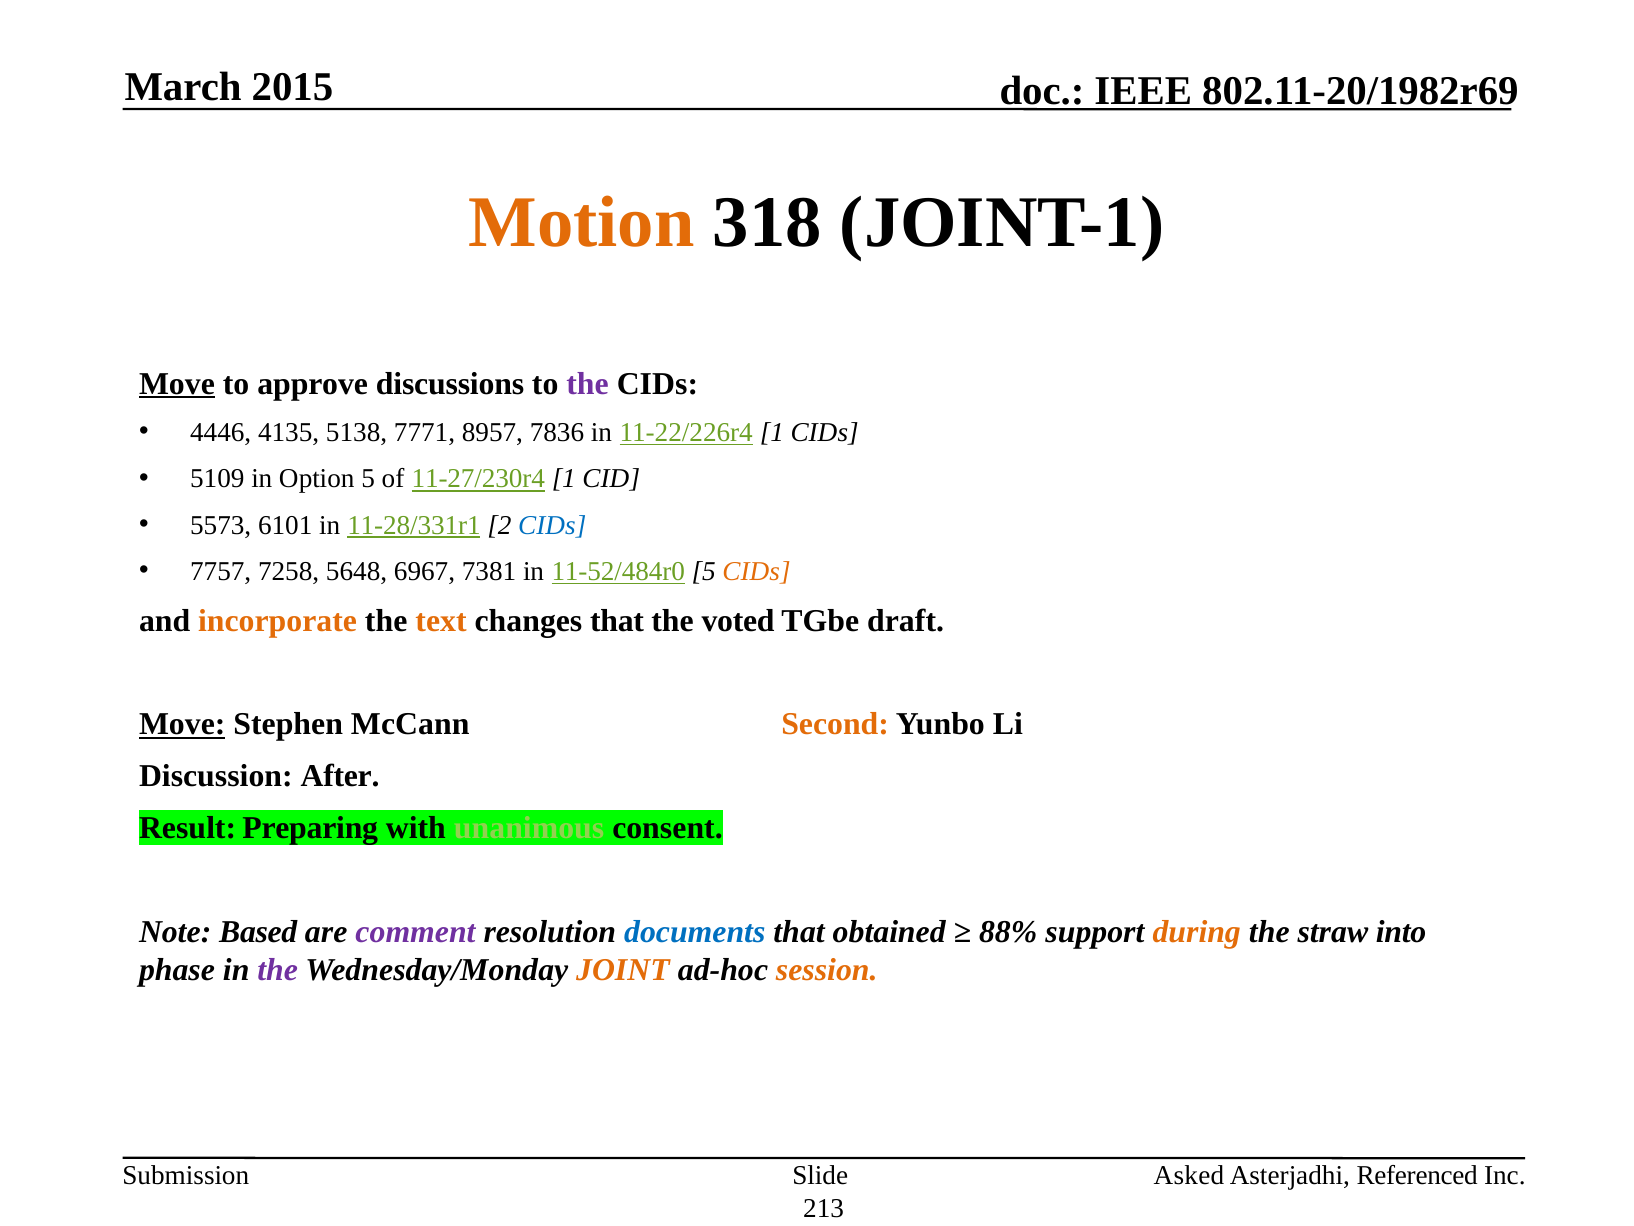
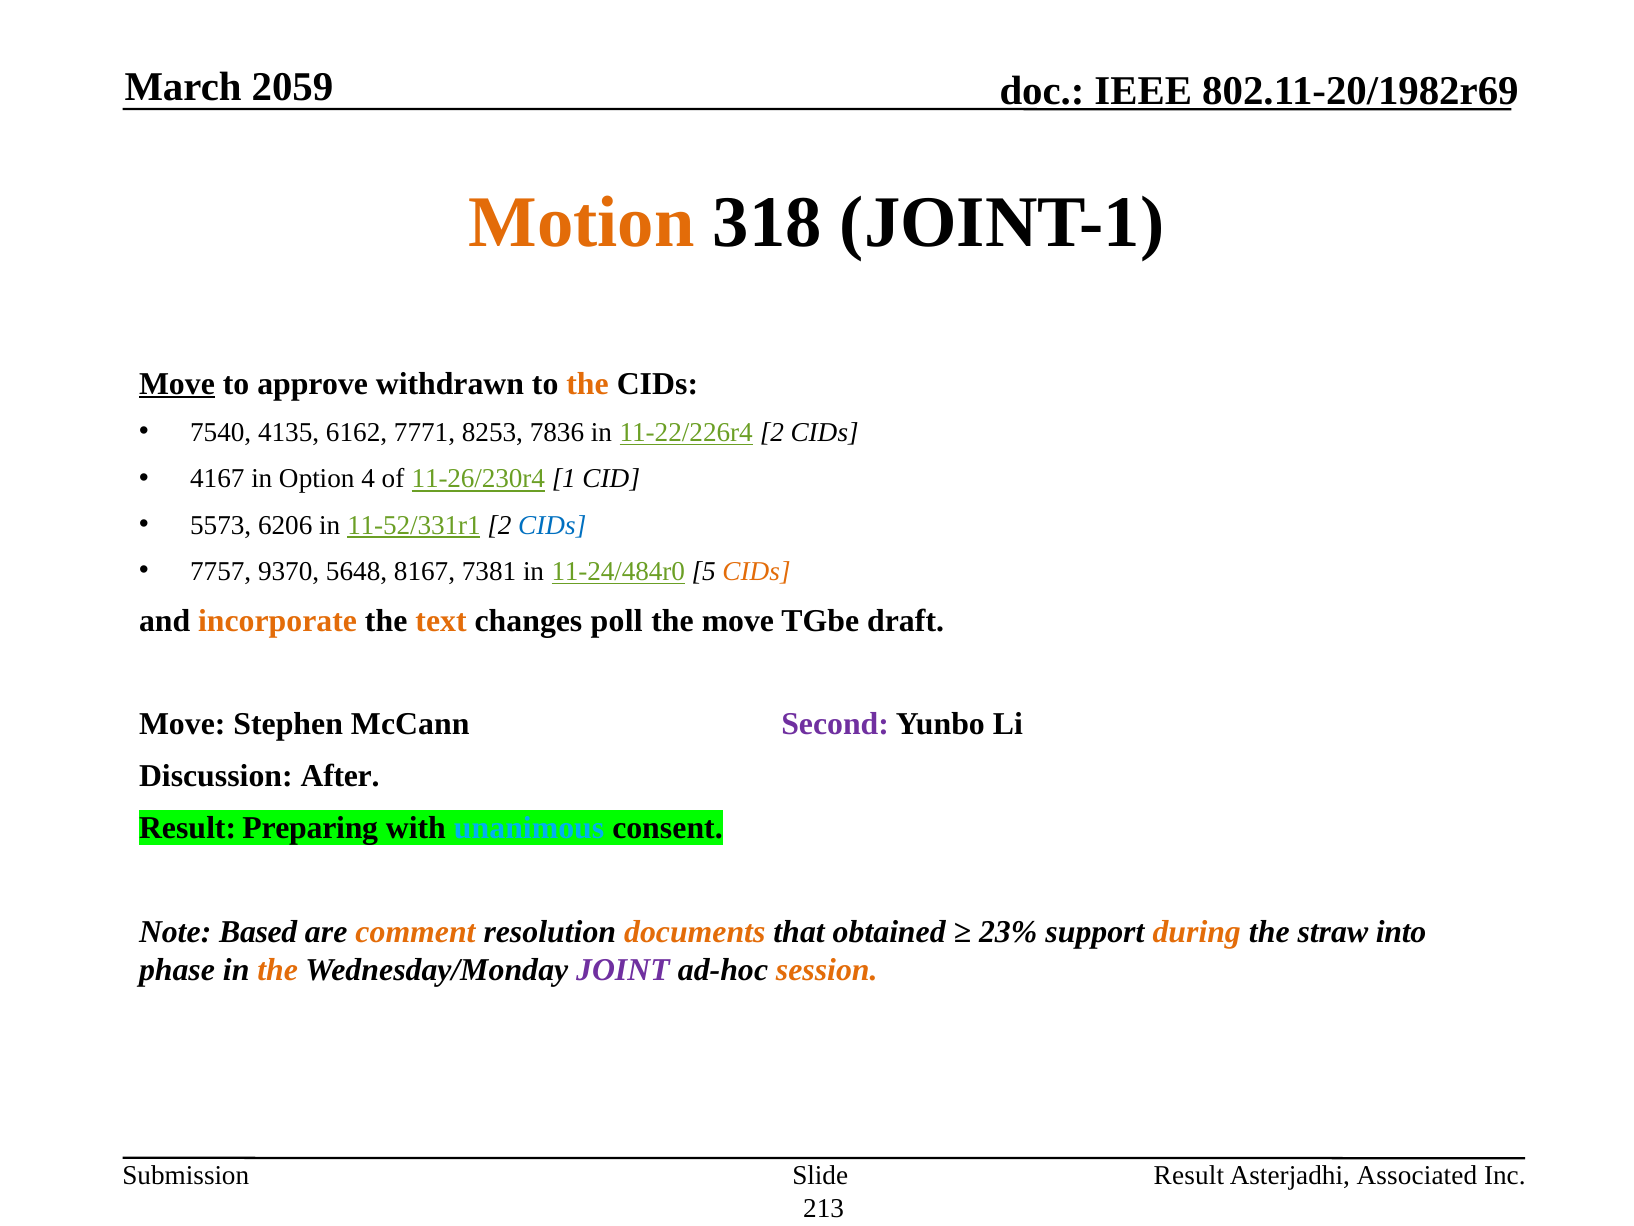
2015: 2015 -> 2059
discussions: discussions -> withdrawn
the at (587, 384) colour: purple -> orange
4446: 4446 -> 7540
5138: 5138 -> 6162
8957: 8957 -> 8253
11-22/226r4 1: 1 -> 2
5109: 5109 -> 4167
Option 5: 5 -> 4
11-27/230r4: 11-27/230r4 -> 11-26/230r4
6101: 6101 -> 6206
11-28/331r1: 11-28/331r1 -> 11-52/331r1
7258: 7258 -> 9370
6967: 6967 -> 8167
11-52/484r0: 11-52/484r0 -> 11-24/484r0
changes that: that -> poll
the voted: voted -> move
Move at (182, 724) underline: present -> none
Second colour: orange -> purple
unanimous colour: light green -> light blue
comment colour: purple -> orange
documents colour: blue -> orange
88%: 88% -> 23%
the at (278, 969) colour: purple -> orange
JOINT colour: orange -> purple
Asked at (1189, 1175): Asked -> Result
Referenced: Referenced -> Associated
